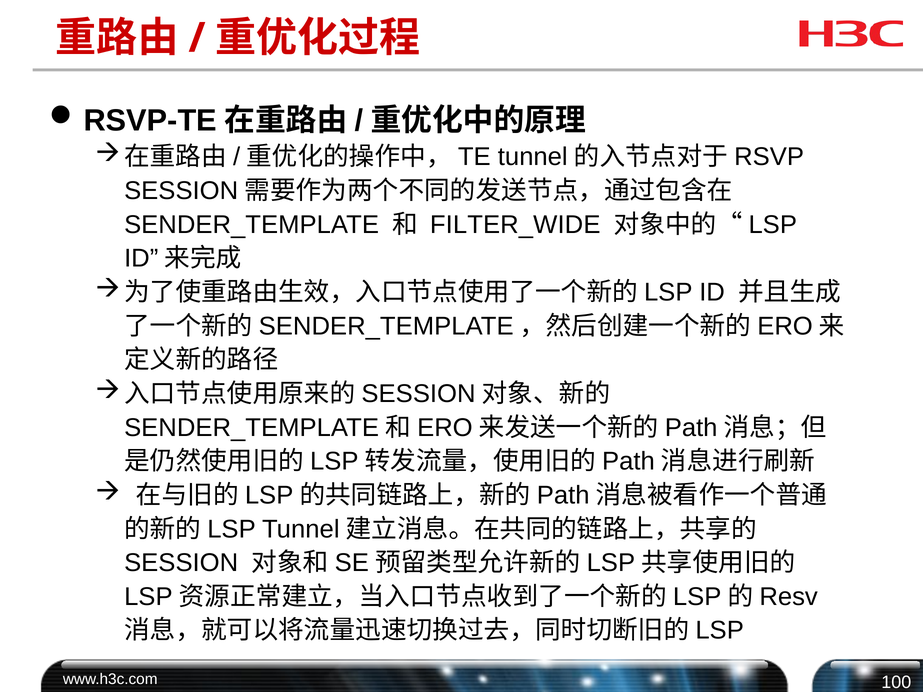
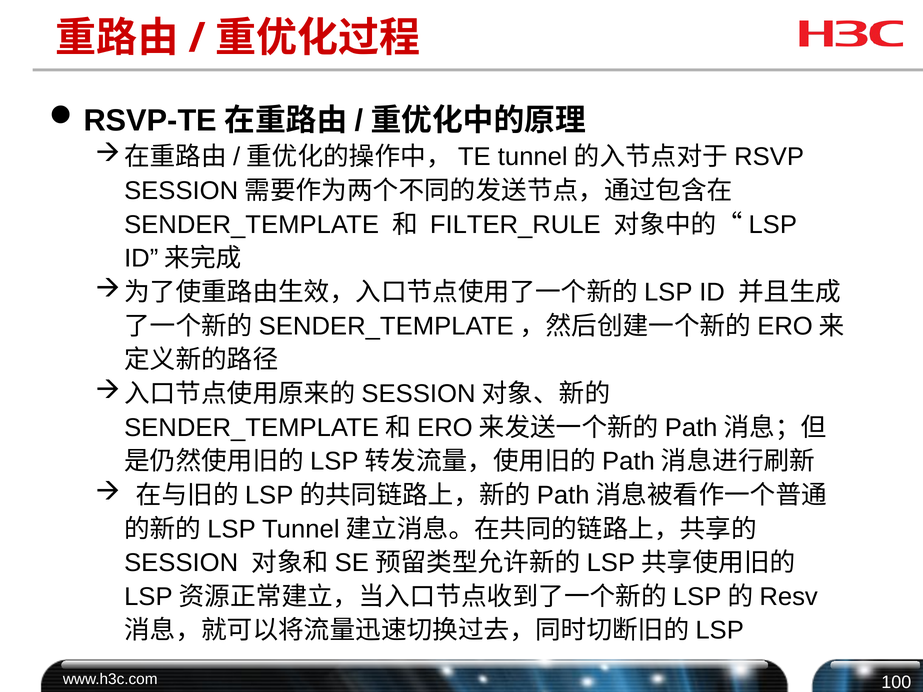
FILTER_WIDE: FILTER_WIDE -> FILTER_RULE
